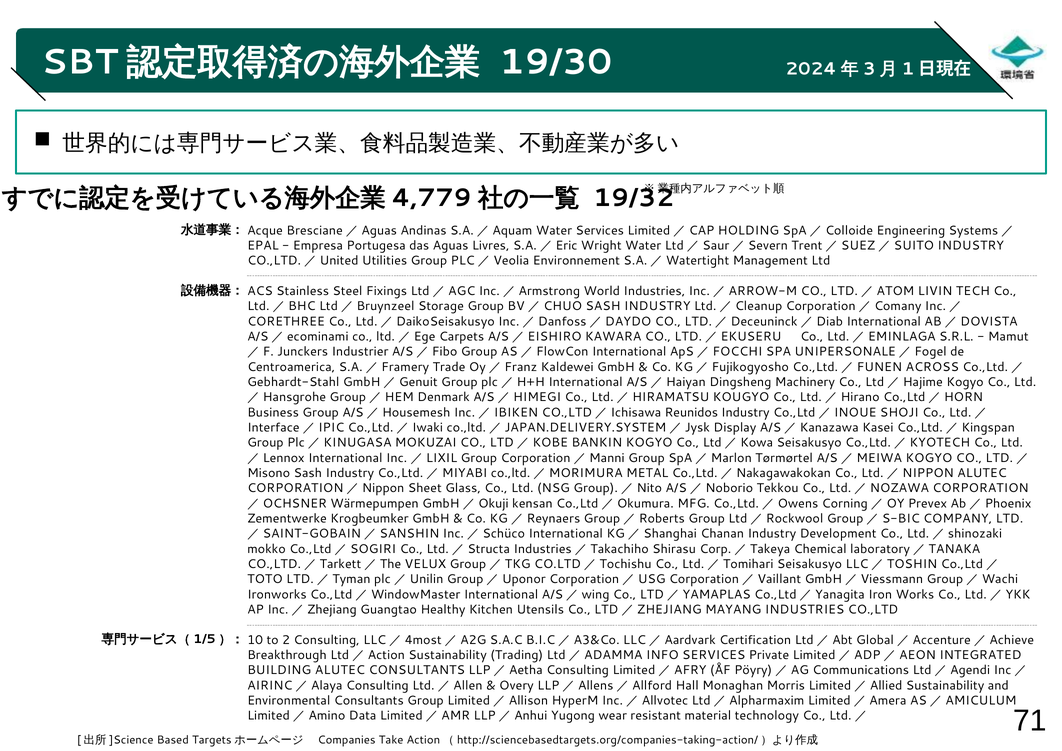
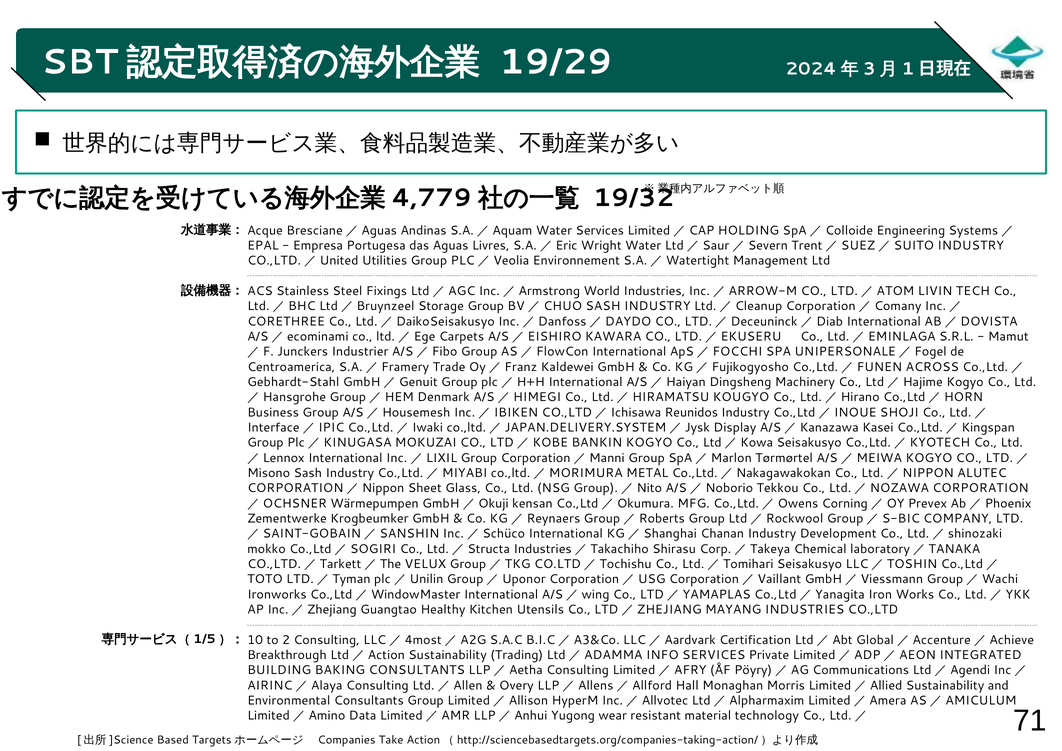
19/30: 19/30 -> 19/29
BUILDING ALUTEC: ALUTEC -> BAKING
